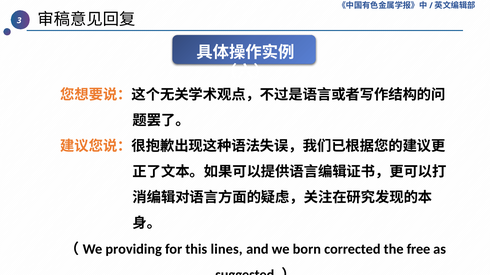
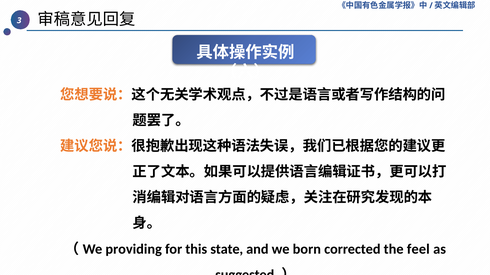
lines: lines -> state
free: free -> feel
